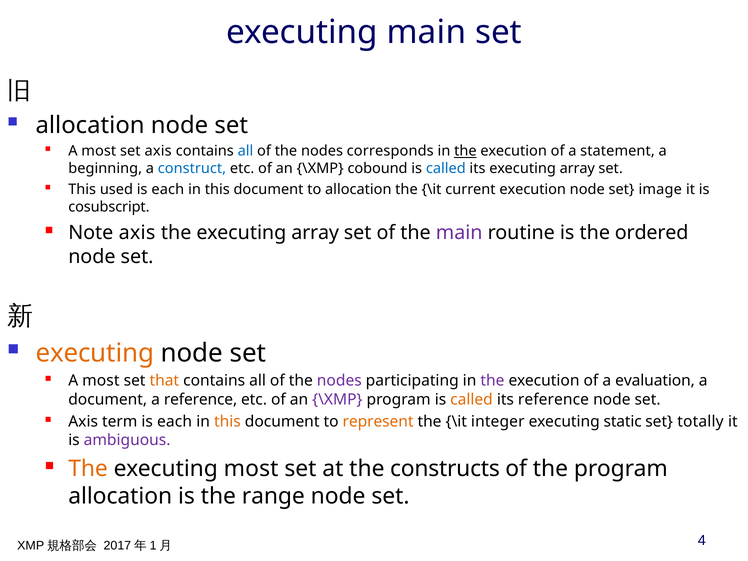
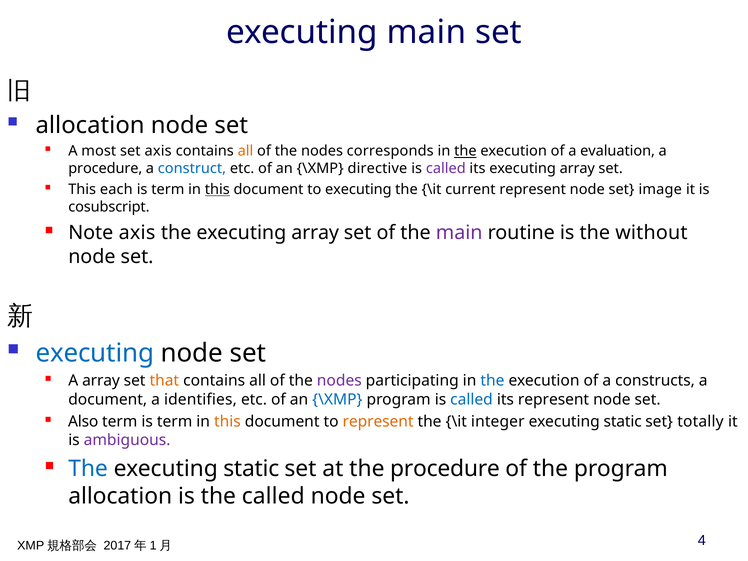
all at (245, 151) colour: blue -> orange
statement: statement -> evaluation
beginning at (105, 169): beginning -> procedure
cobound: cobound -> directive
called at (446, 169) colour: blue -> purple
used: used -> each
each at (168, 190): each -> term
this at (217, 190) underline: none -> present
to allocation: allocation -> executing
current execution: execution -> represent
ordered: ordered -> without
executing at (95, 353) colour: orange -> blue
most at (101, 381): most -> array
the at (492, 381) colour: purple -> blue
evaluation: evaluation -> constructs
a reference: reference -> identifies
\XMP at (337, 399) colour: purple -> blue
called at (472, 399) colour: orange -> blue
its reference: reference -> represent
Axis at (83, 422): Axis -> Also
term is each: each -> term
The at (88, 469) colour: orange -> blue
most at (251, 469): most -> static
the constructs: constructs -> procedure
the range: range -> called
